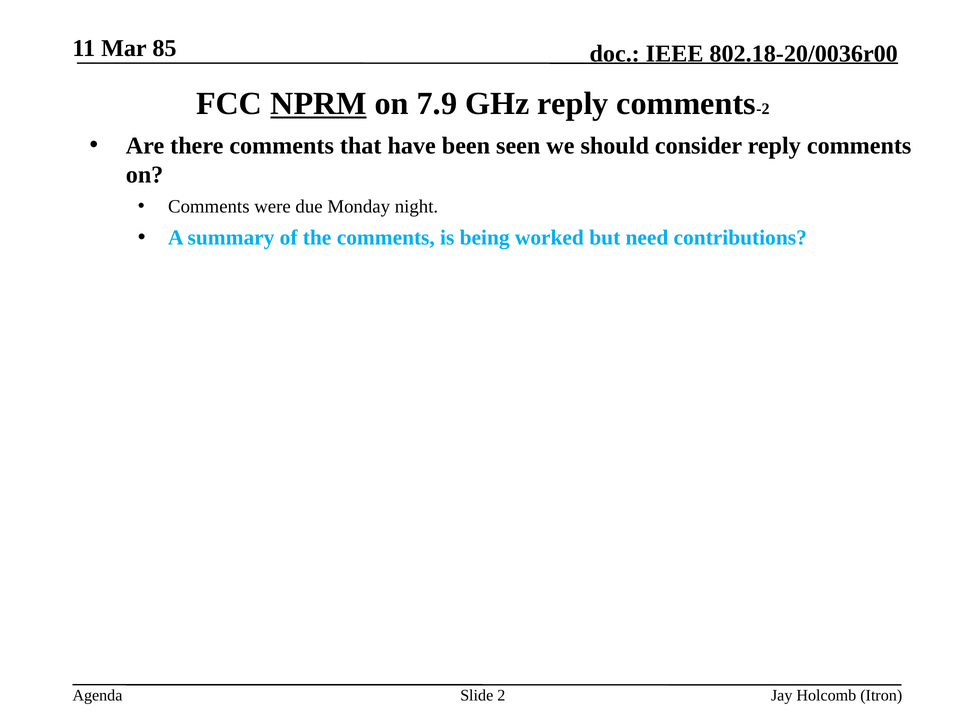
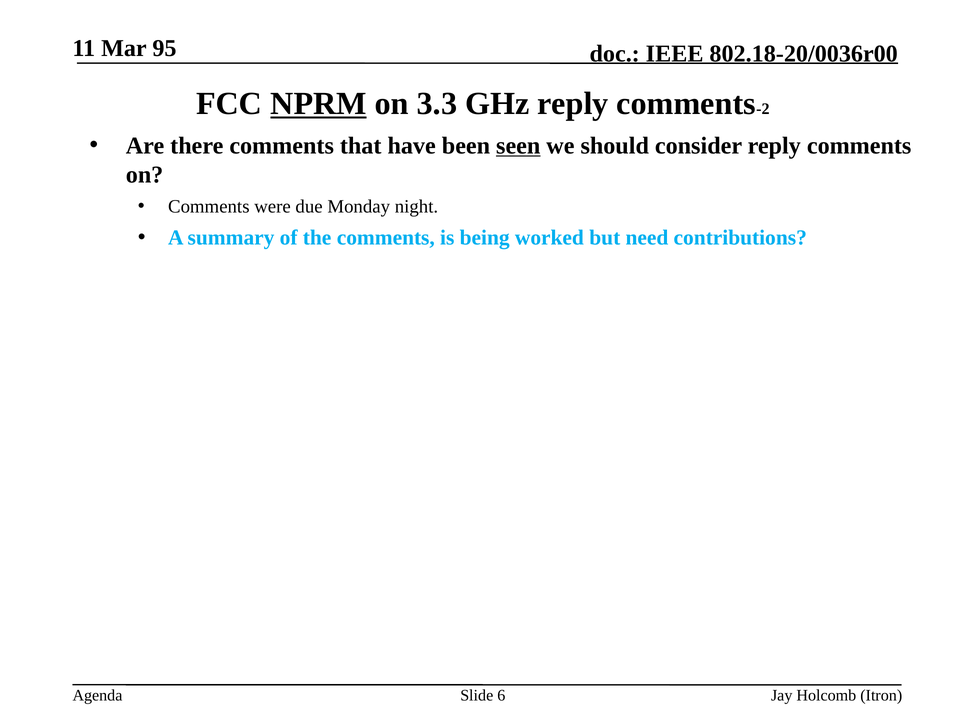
85: 85 -> 95
7.9: 7.9 -> 3.3
seen underline: none -> present
2: 2 -> 6
